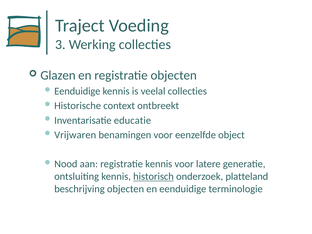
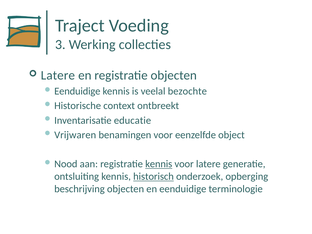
Glazen at (58, 75): Glazen -> Latere
veelal collecties: collecties -> bezochte
kennis at (159, 164) underline: none -> present
platteland: platteland -> opberging
